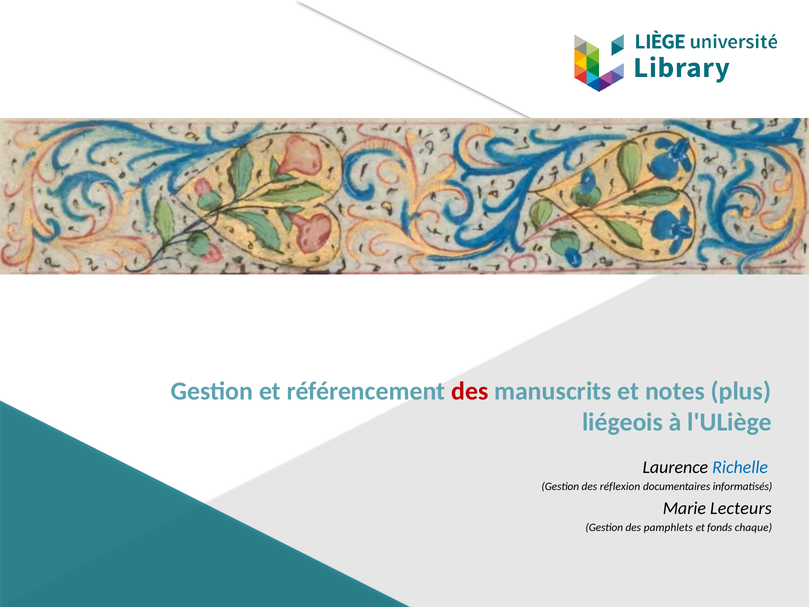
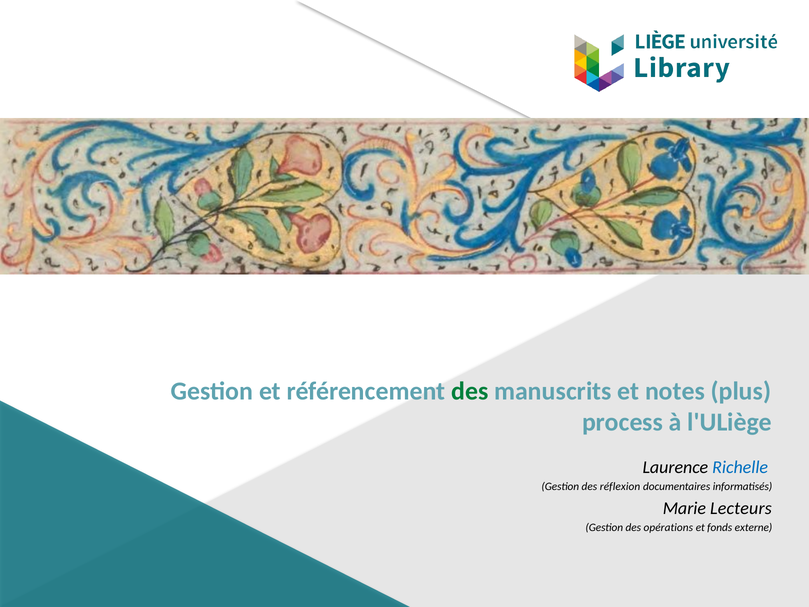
des at (470, 391) colour: red -> green
liégeois: liégeois -> process
pamphlets: pamphlets -> opérations
chaque: chaque -> externe
